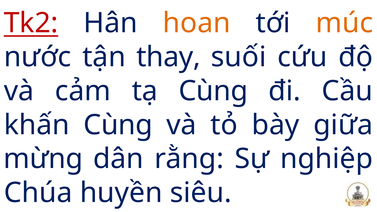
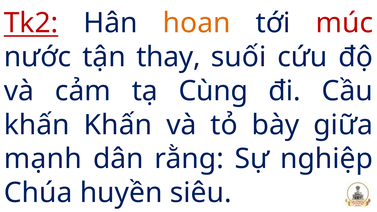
múc colour: orange -> red
khấn Cùng: Cùng -> Khấn
mừng: mừng -> mạnh
